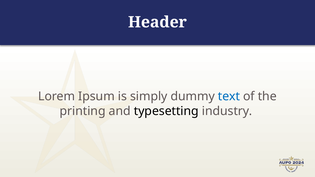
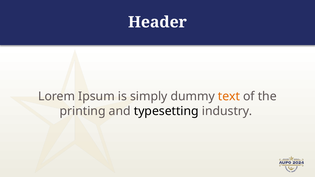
text colour: blue -> orange
